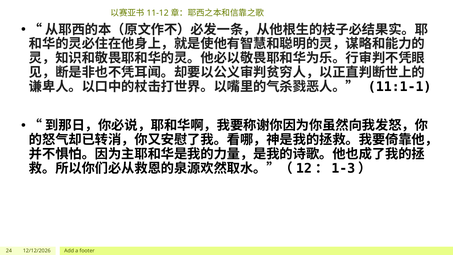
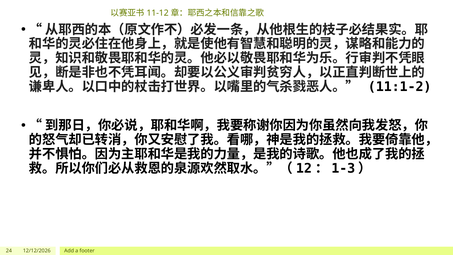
11:1-1: 11:1-1 -> 11:1-2
